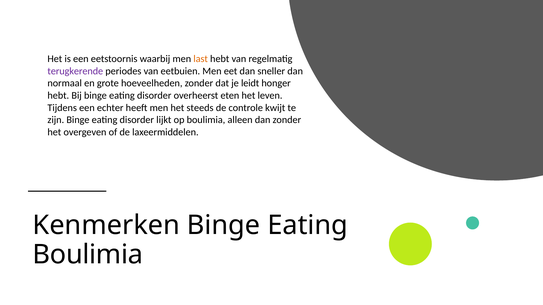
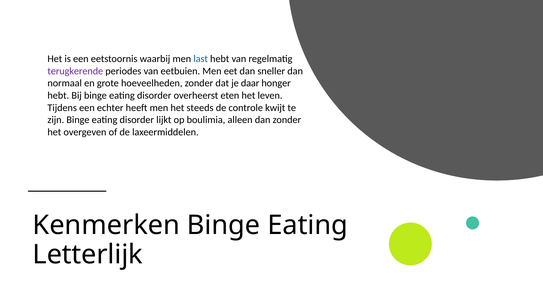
last colour: orange -> blue
leidt: leidt -> daar
Boulimia at (88, 255): Boulimia -> Letterlijk
